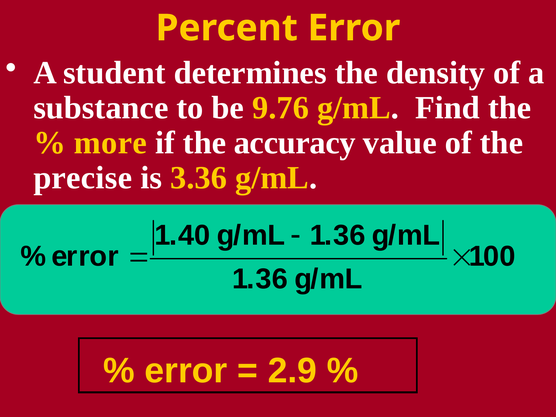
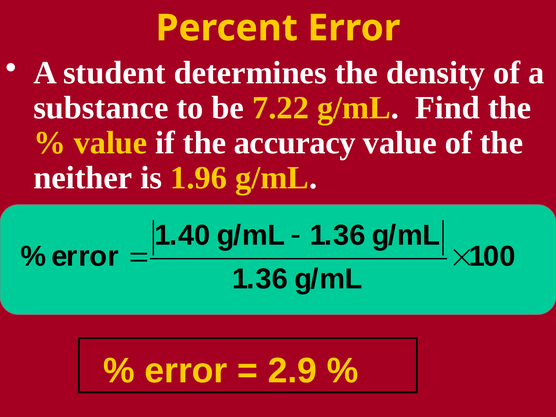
9.76: 9.76 -> 7.22
more at (110, 143): more -> value
precise: precise -> neither
3.36: 3.36 -> 1.96
